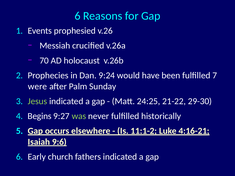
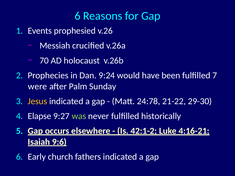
Jesus colour: light green -> yellow
24:25: 24:25 -> 24:78
Begins: Begins -> Elapse
11:1-2: 11:1-2 -> 42:1-2
